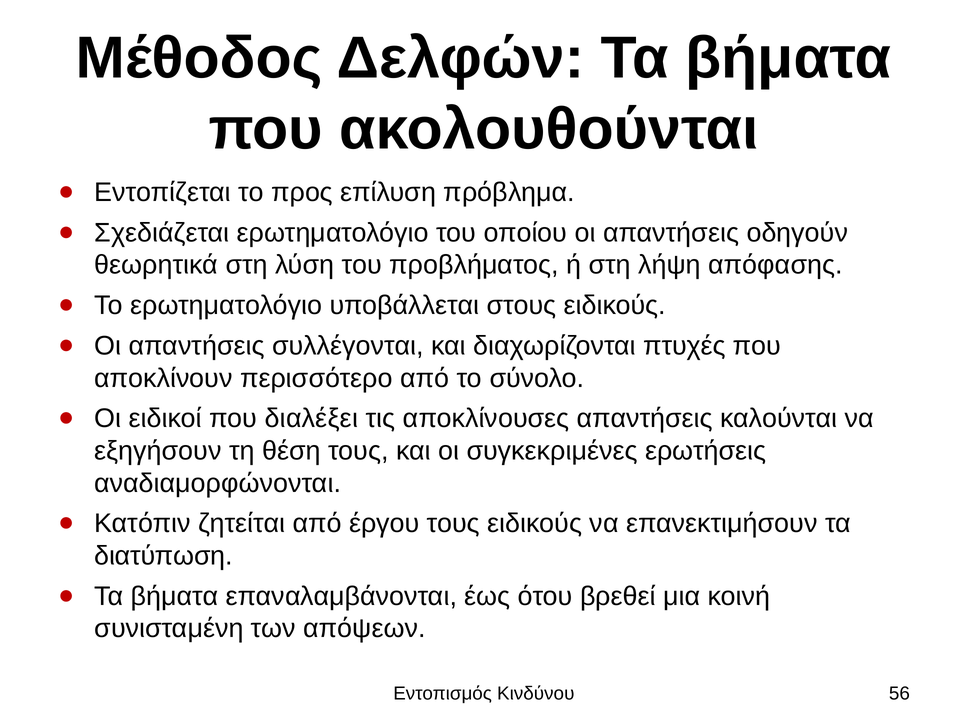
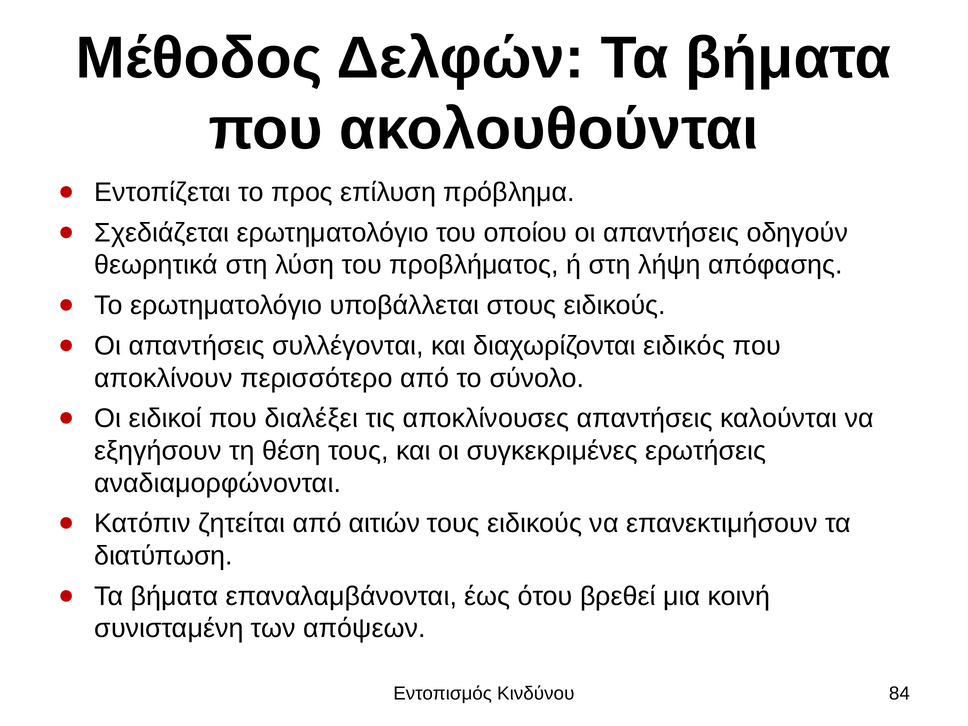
πτυχές: πτυχές -> ειδικός
έργου: έργου -> αιτιών
56: 56 -> 84
